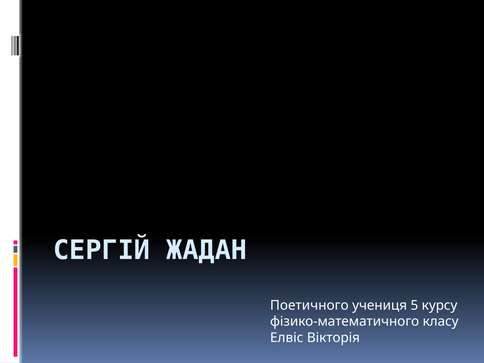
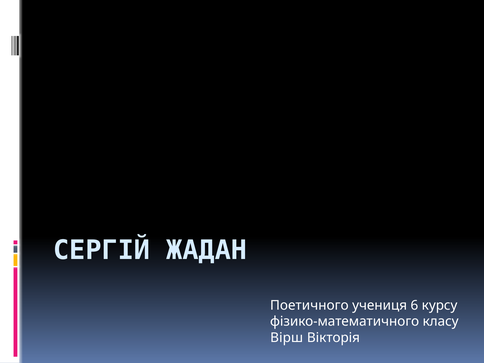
5: 5 -> 6
Елвіс: Елвіс -> Вірш
